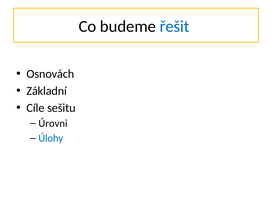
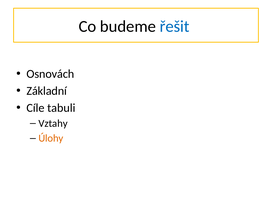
sešitu: sešitu -> tabuli
Úrovni: Úrovni -> Vztahy
Úlohy colour: blue -> orange
